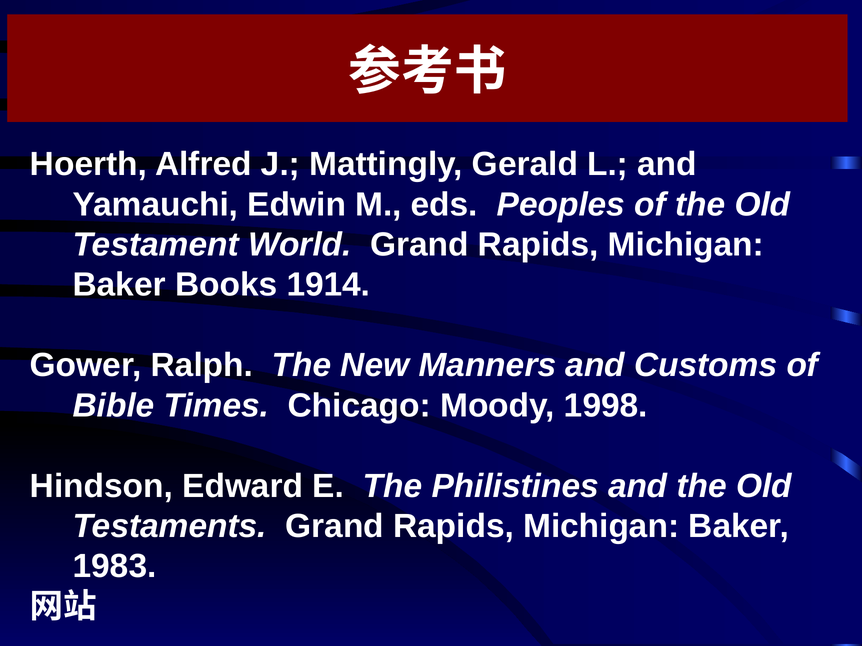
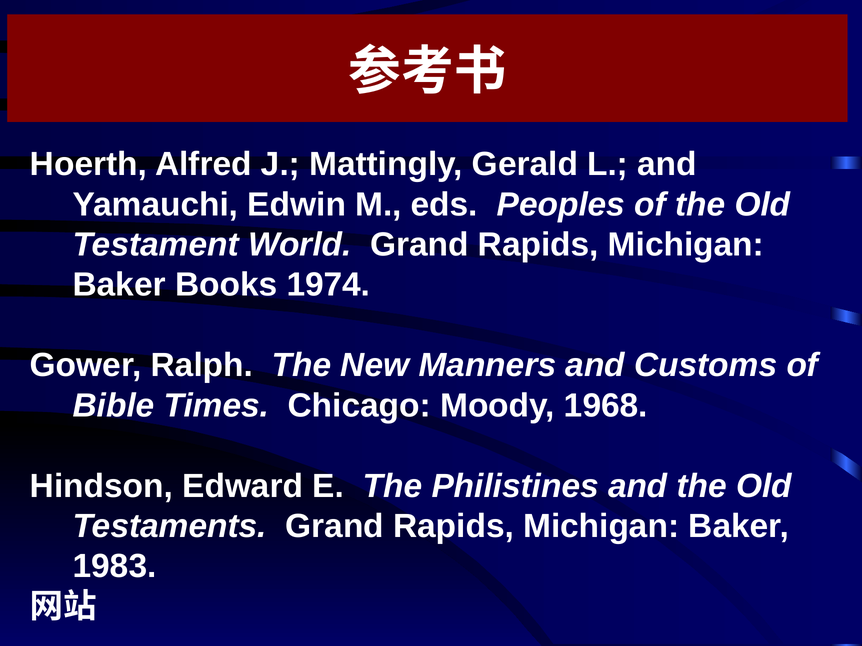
1914: 1914 -> 1974
1998: 1998 -> 1968
